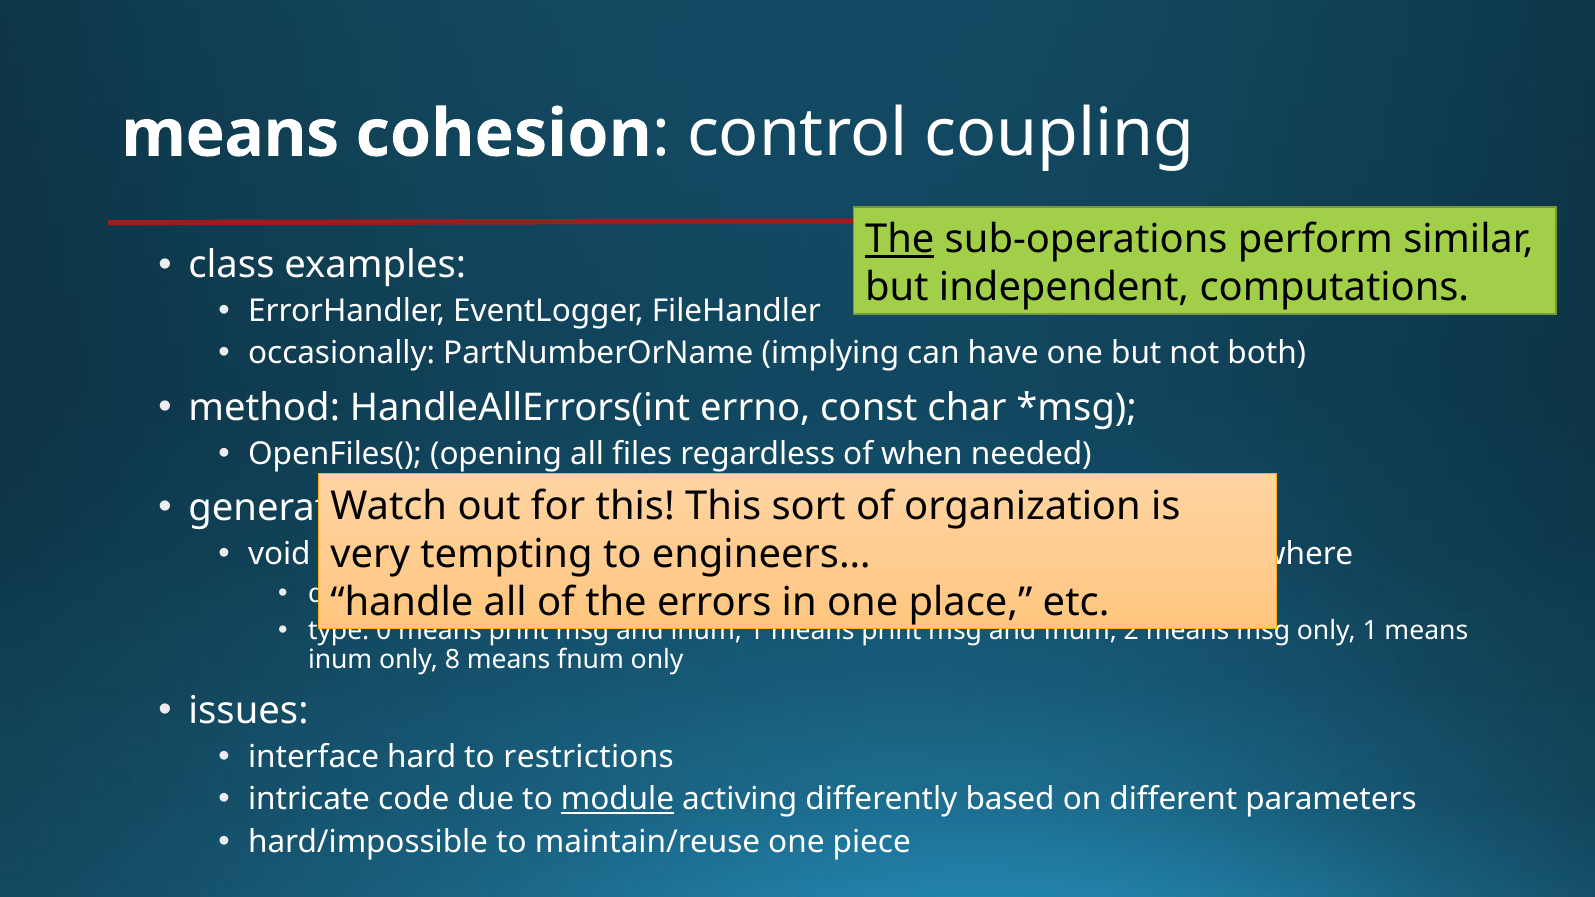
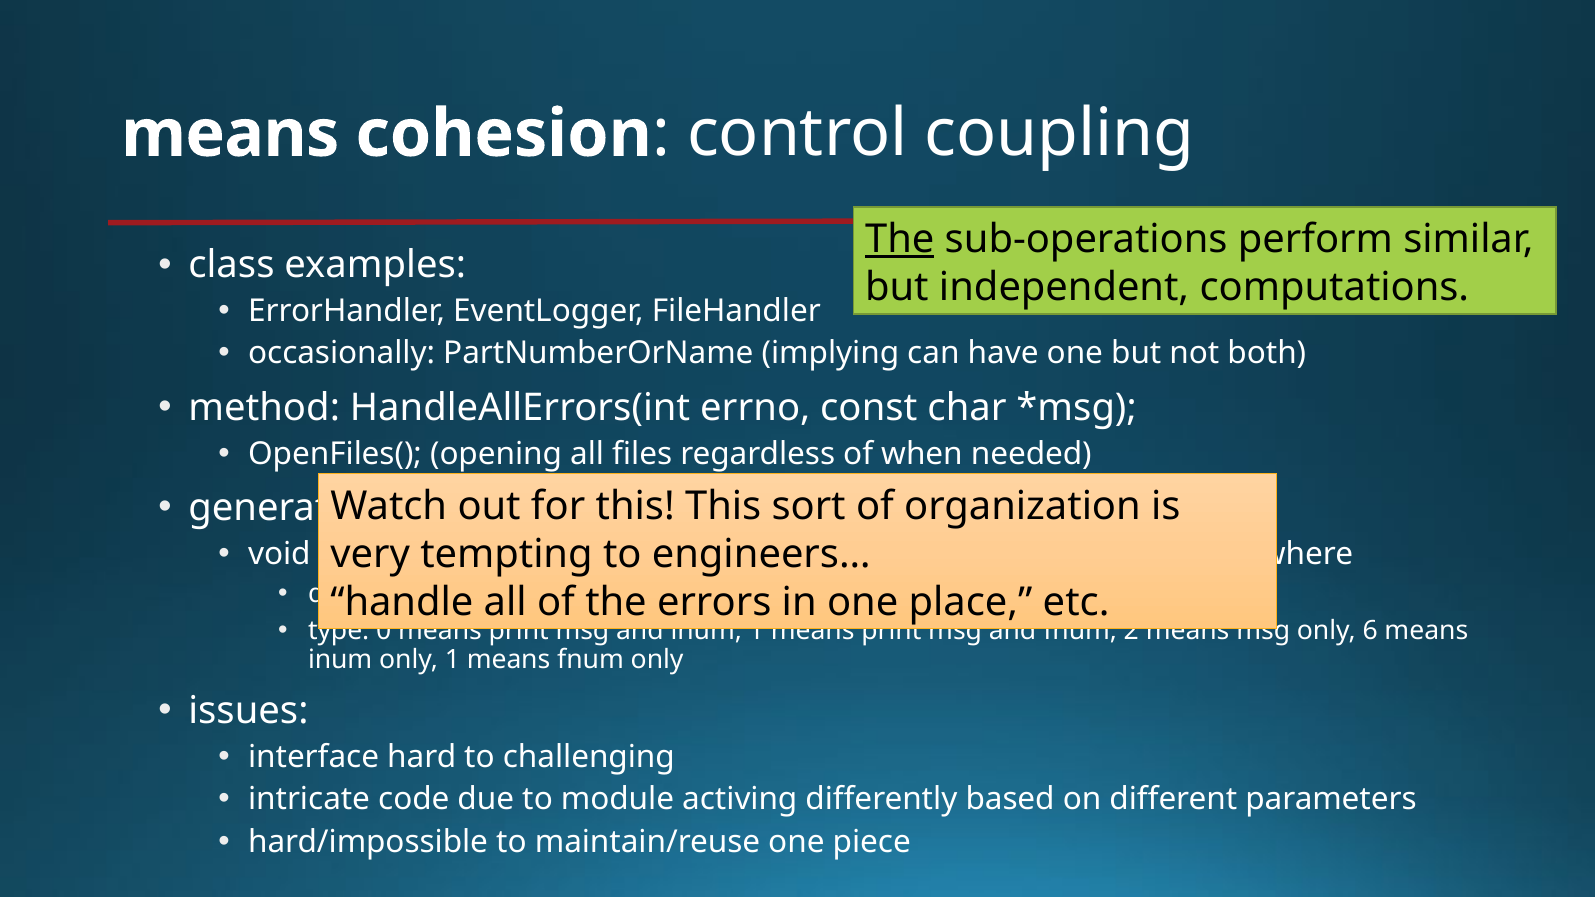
only 1: 1 -> 6
only 8: 8 -> 1
restrictions: restrictions -> challenging
module underline: present -> none
